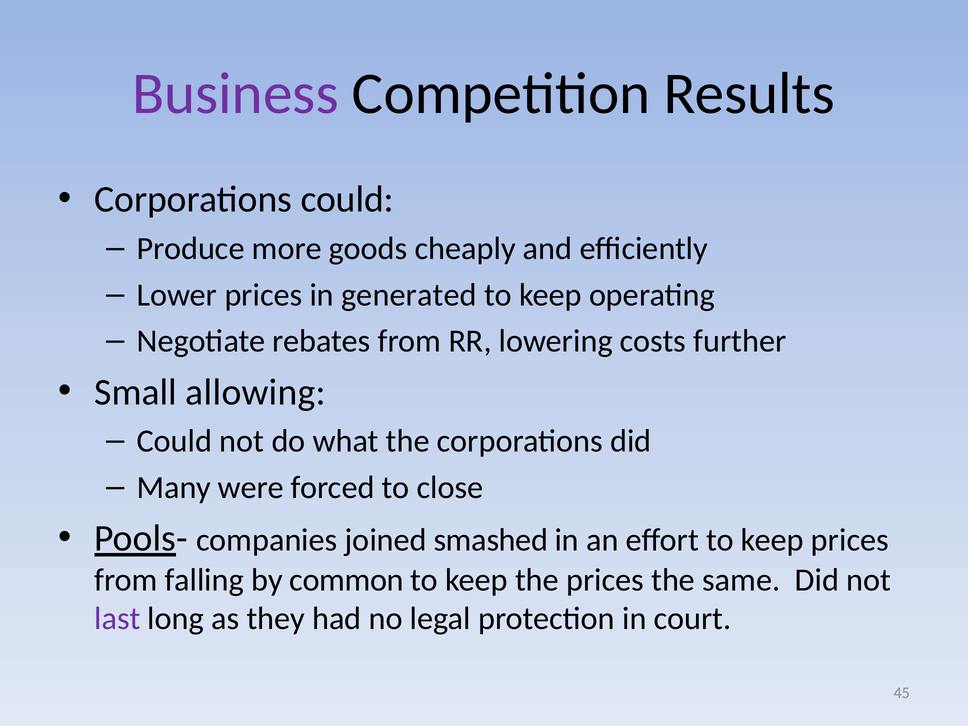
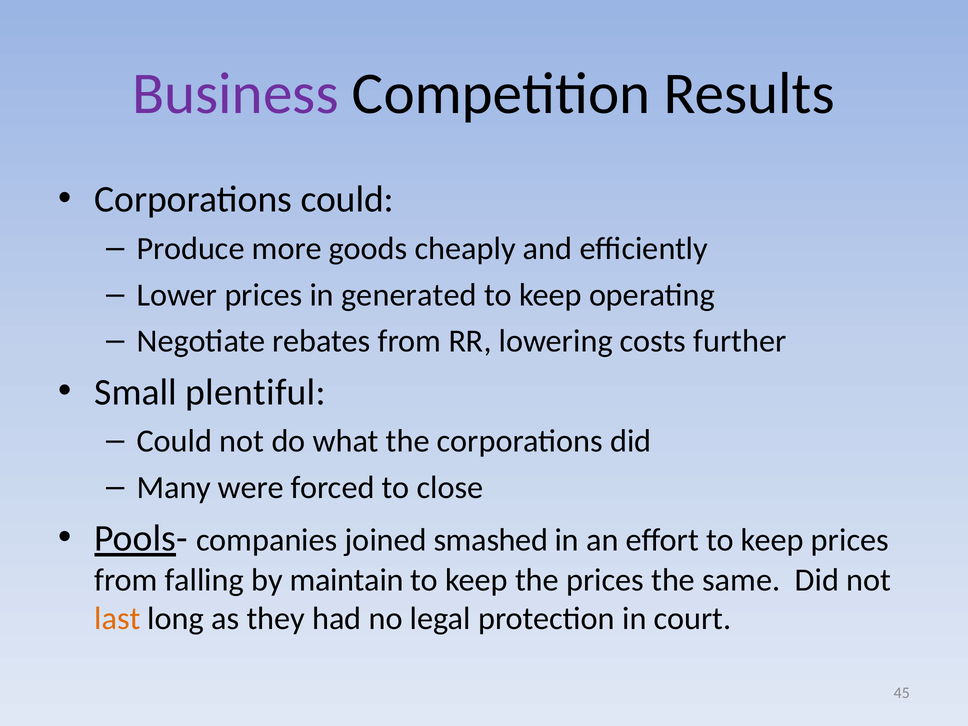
allowing: allowing -> plentiful
common: common -> maintain
last colour: purple -> orange
